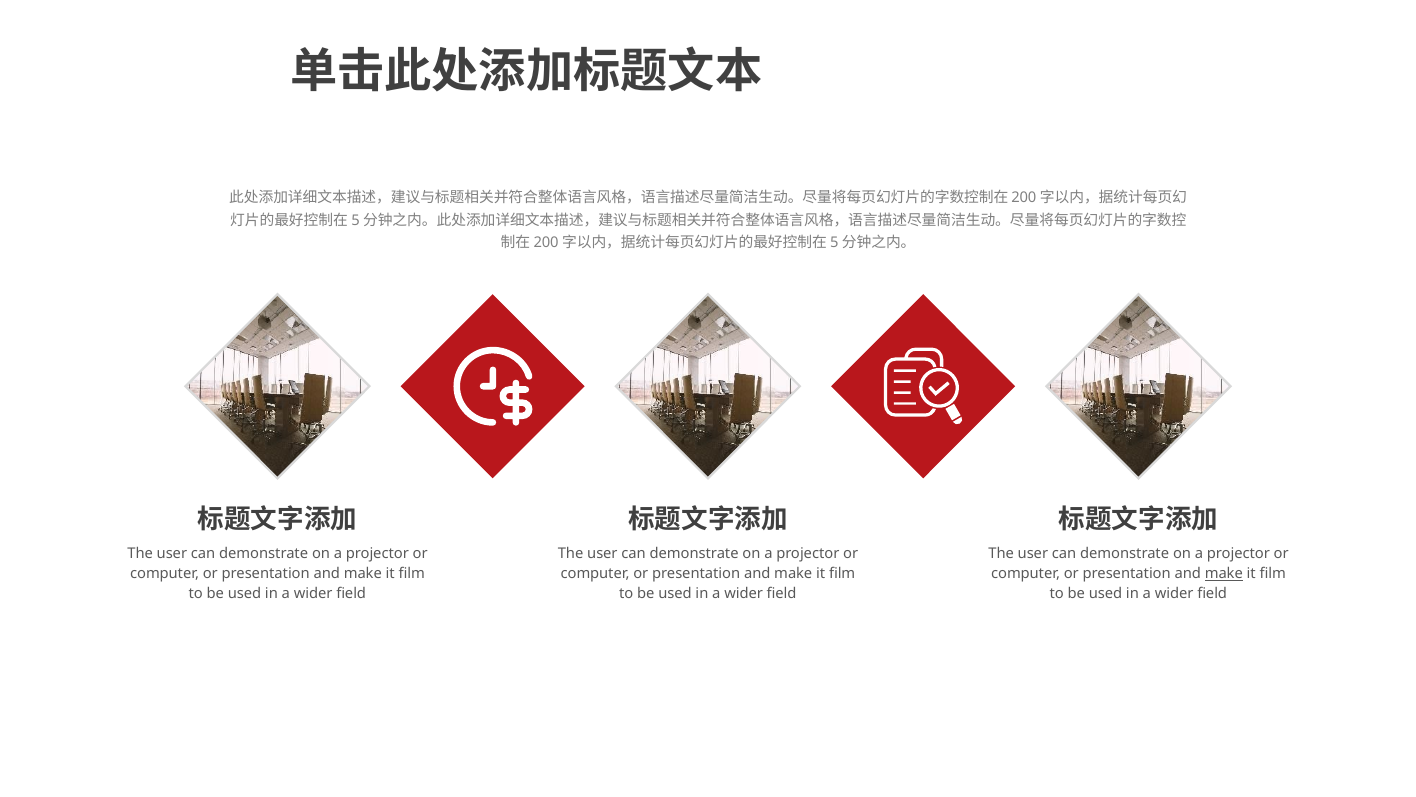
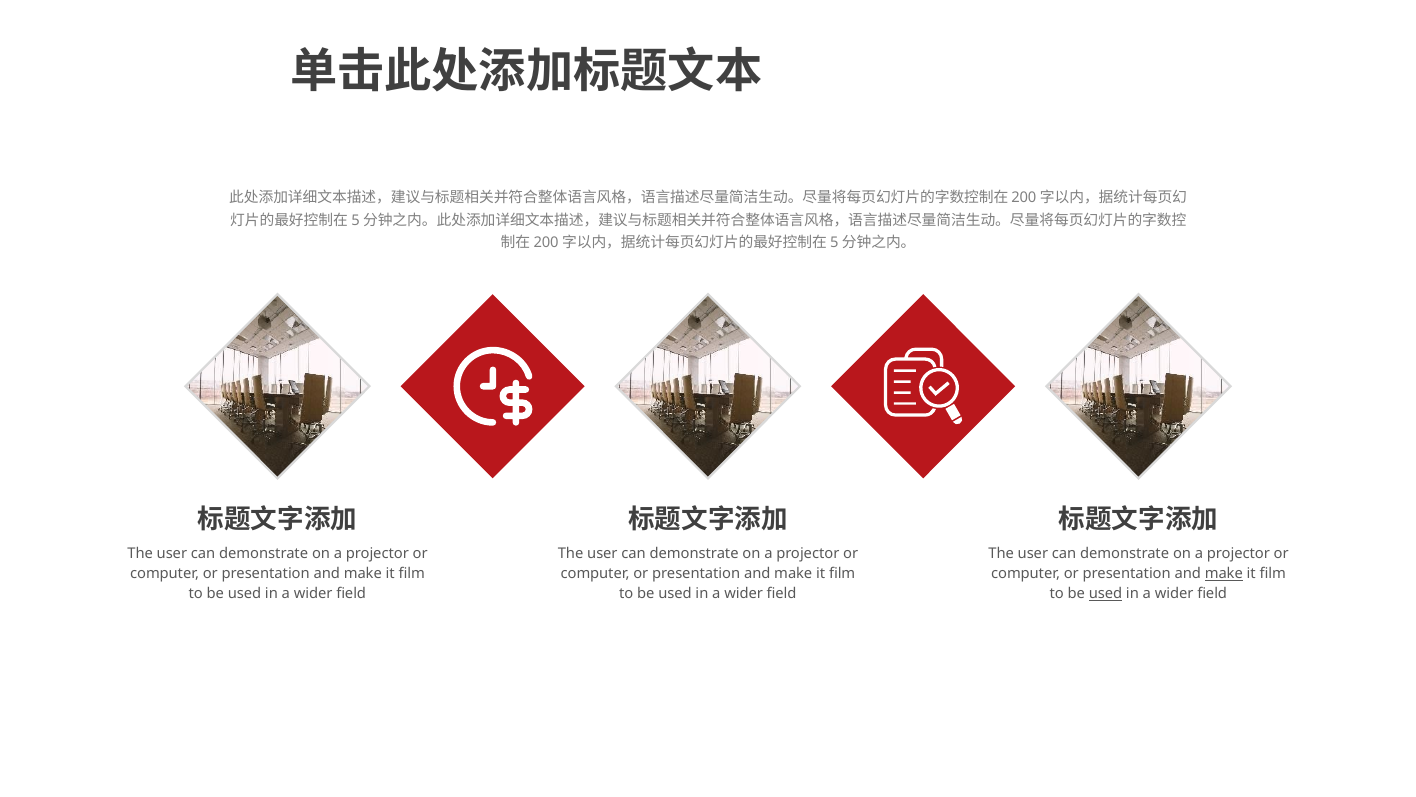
used at (1106, 593) underline: none -> present
